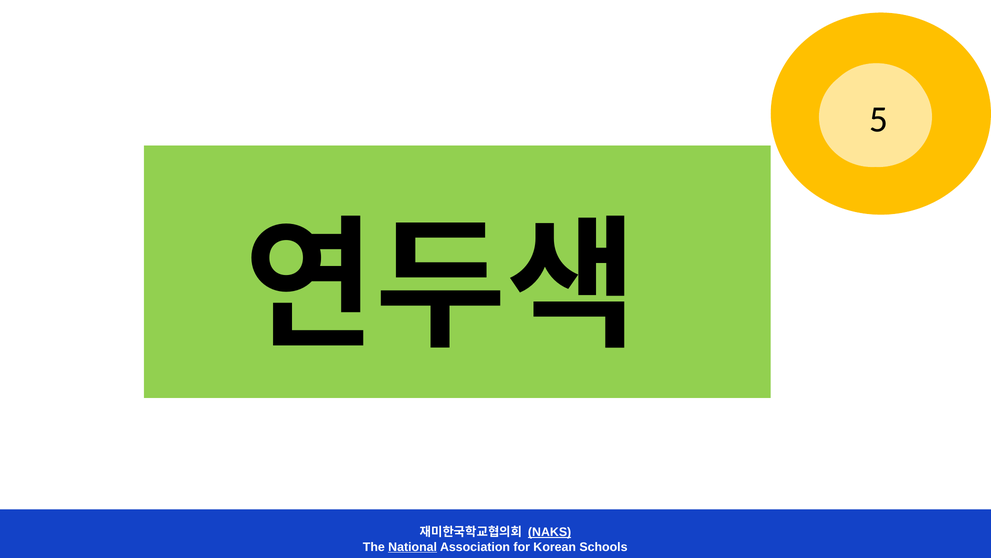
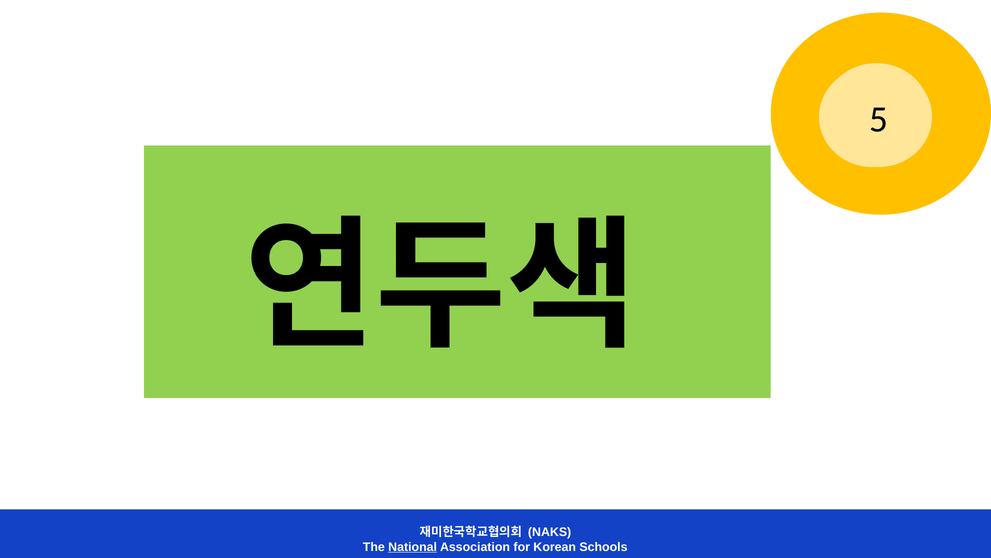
NAKS underline: present -> none
